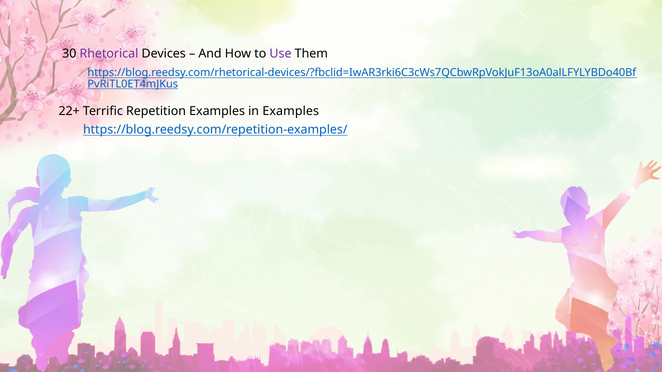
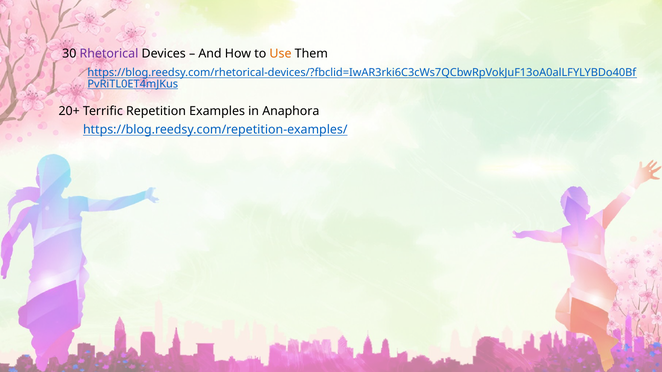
Use colour: purple -> orange
22+: 22+ -> 20+
in Examples: Examples -> Anaphora
